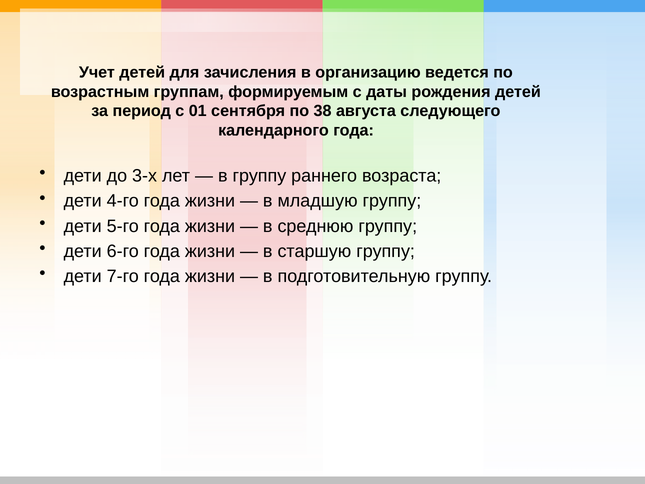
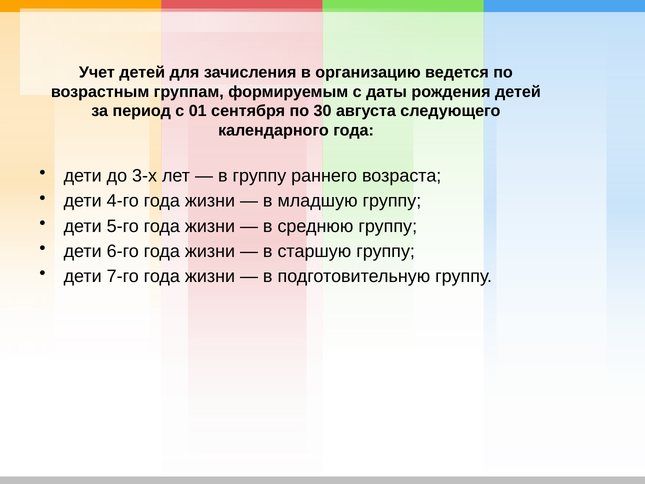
38: 38 -> 30
